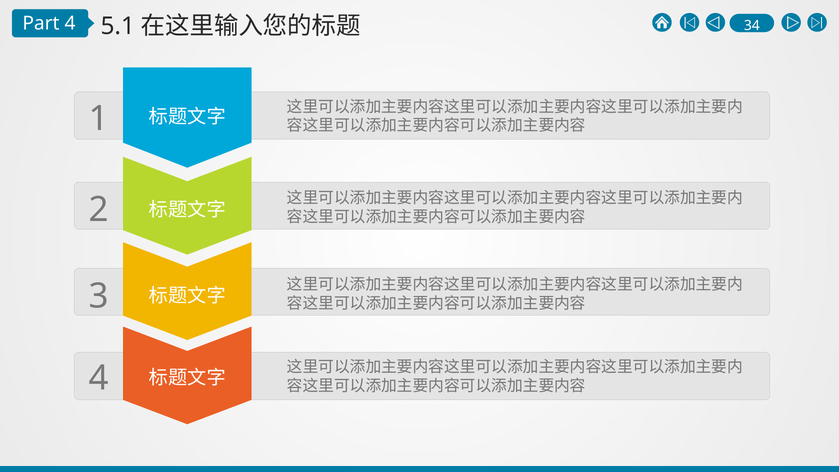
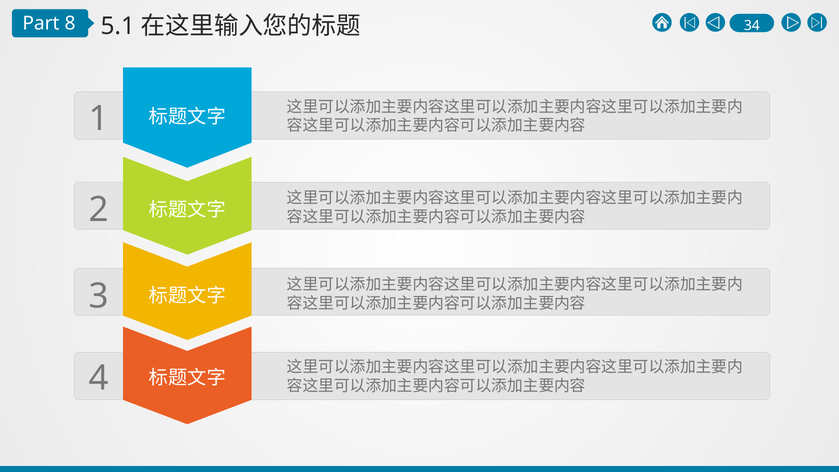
Part 4: 4 -> 8
